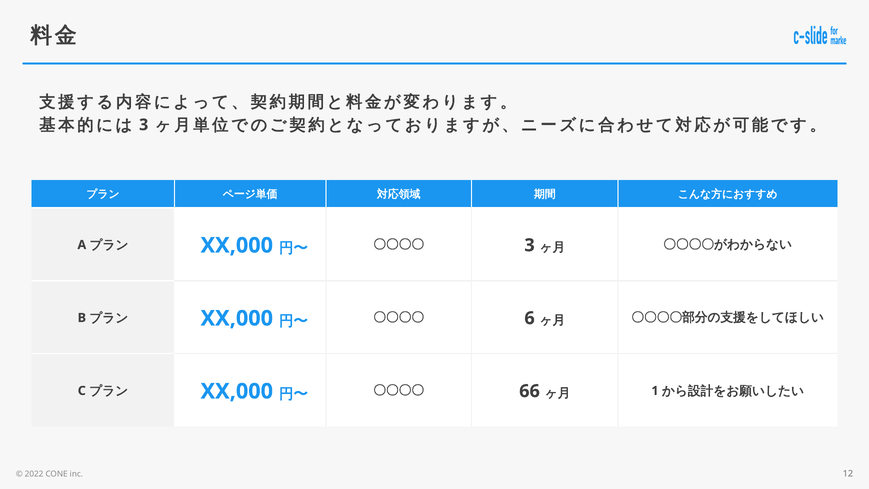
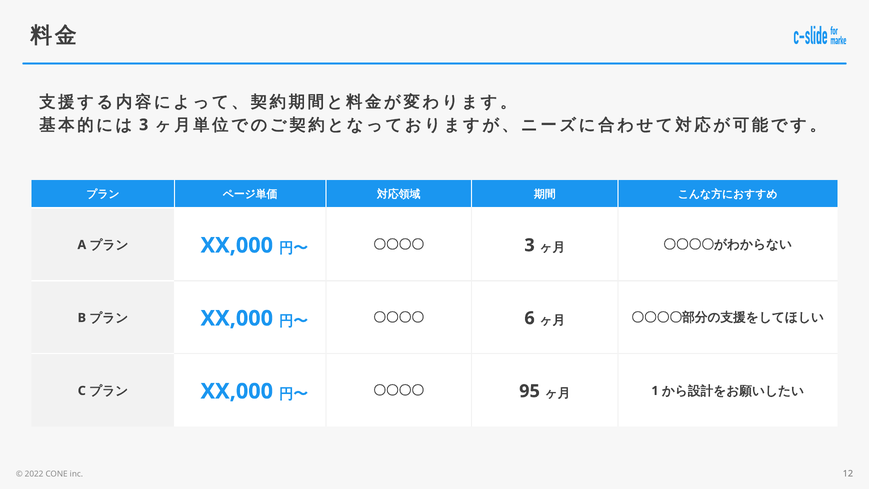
66: 66 -> 95
